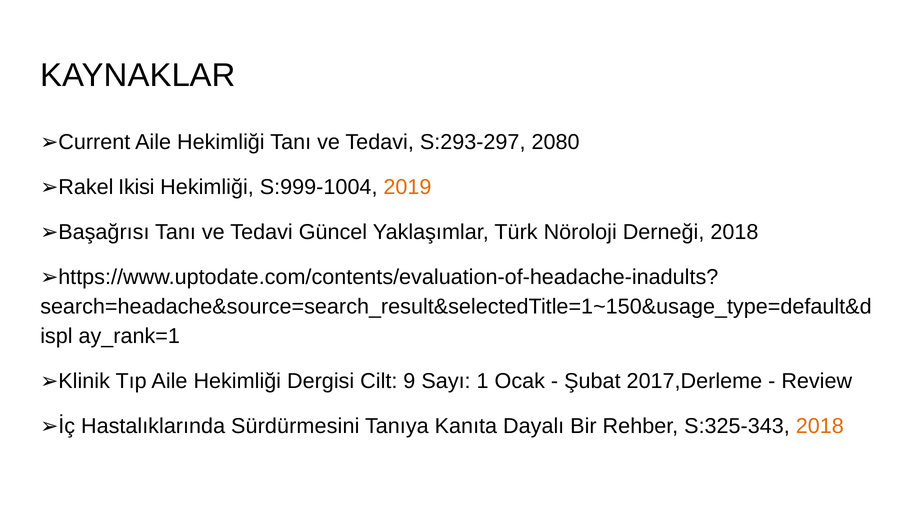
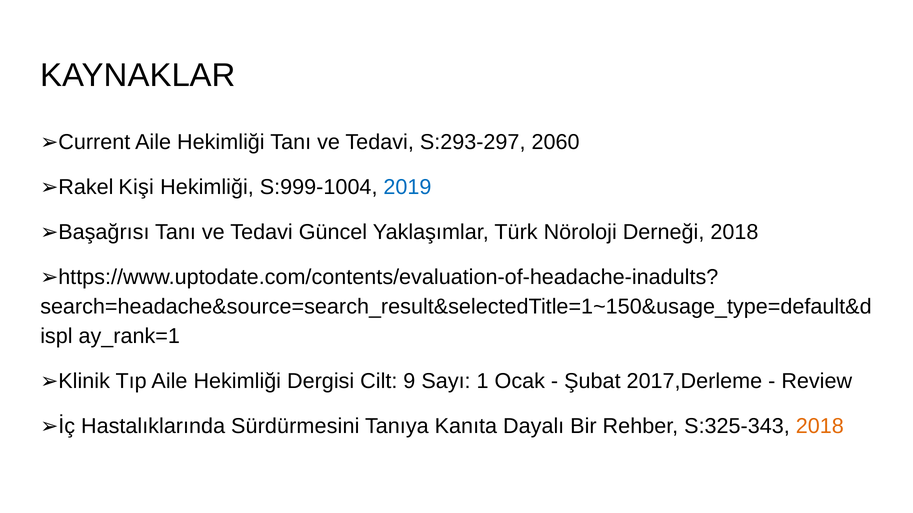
2080: 2080 -> 2060
Ikisi: Ikisi -> Kişi
2019 colour: orange -> blue
